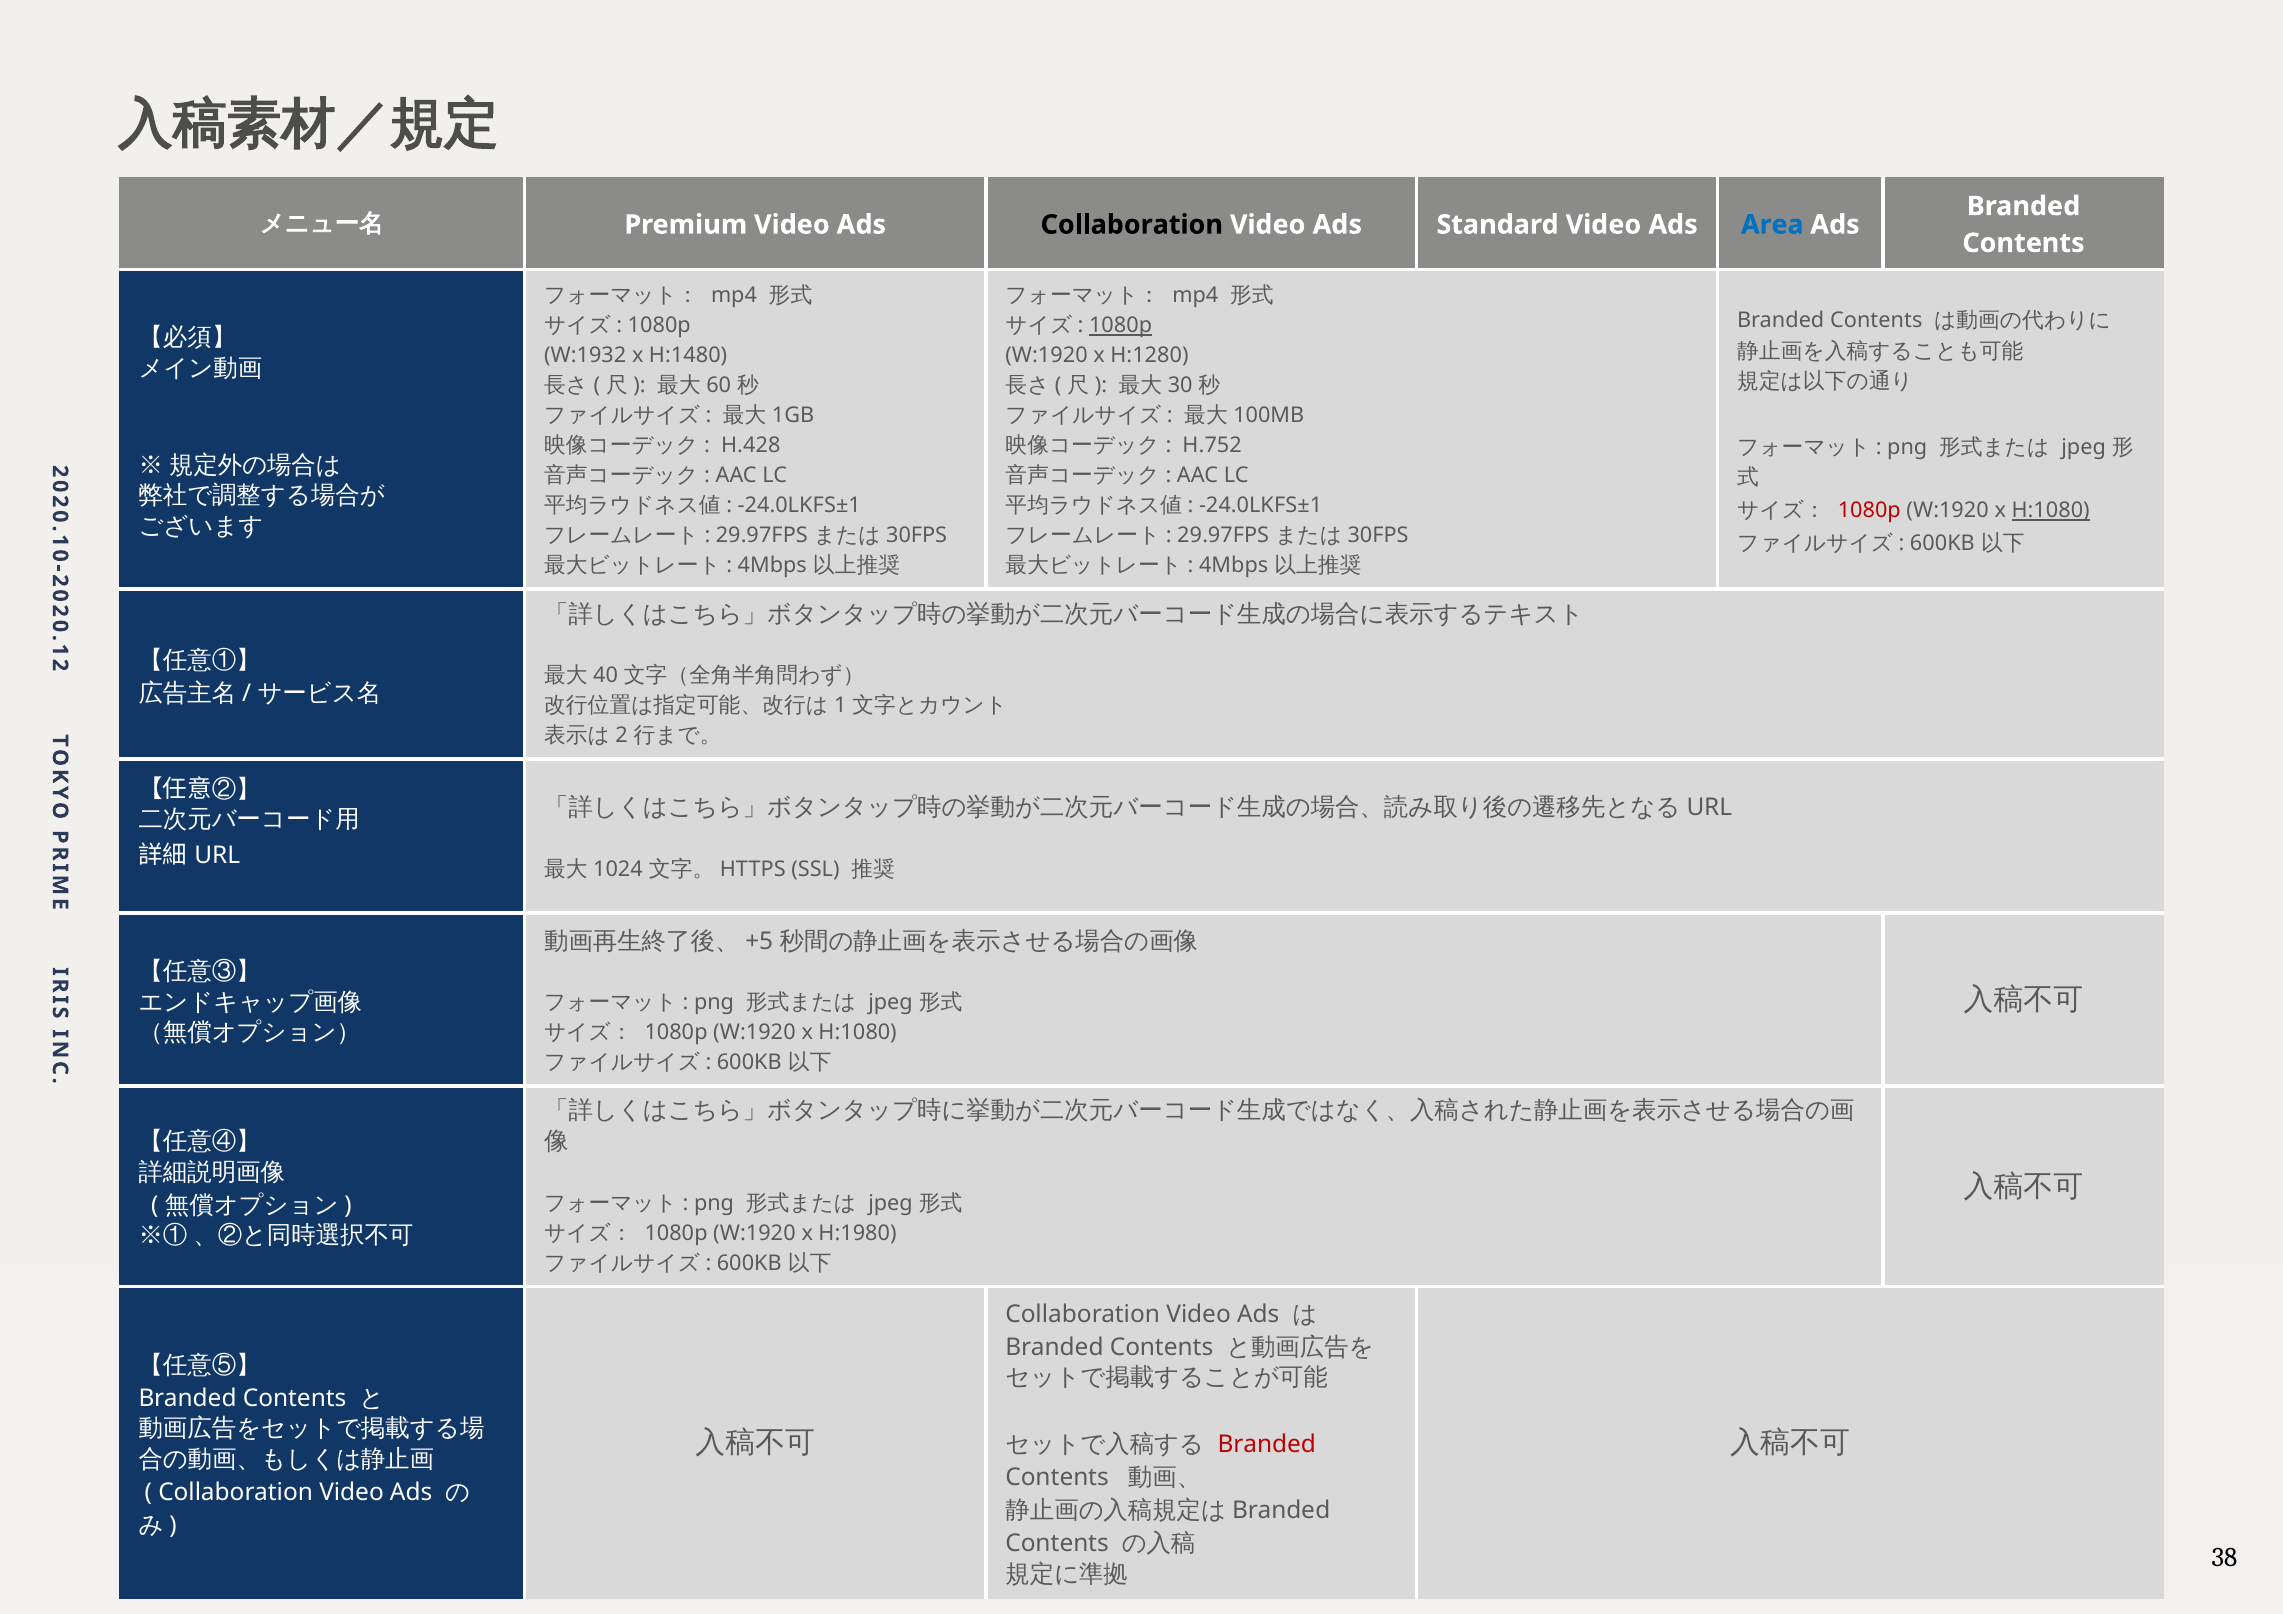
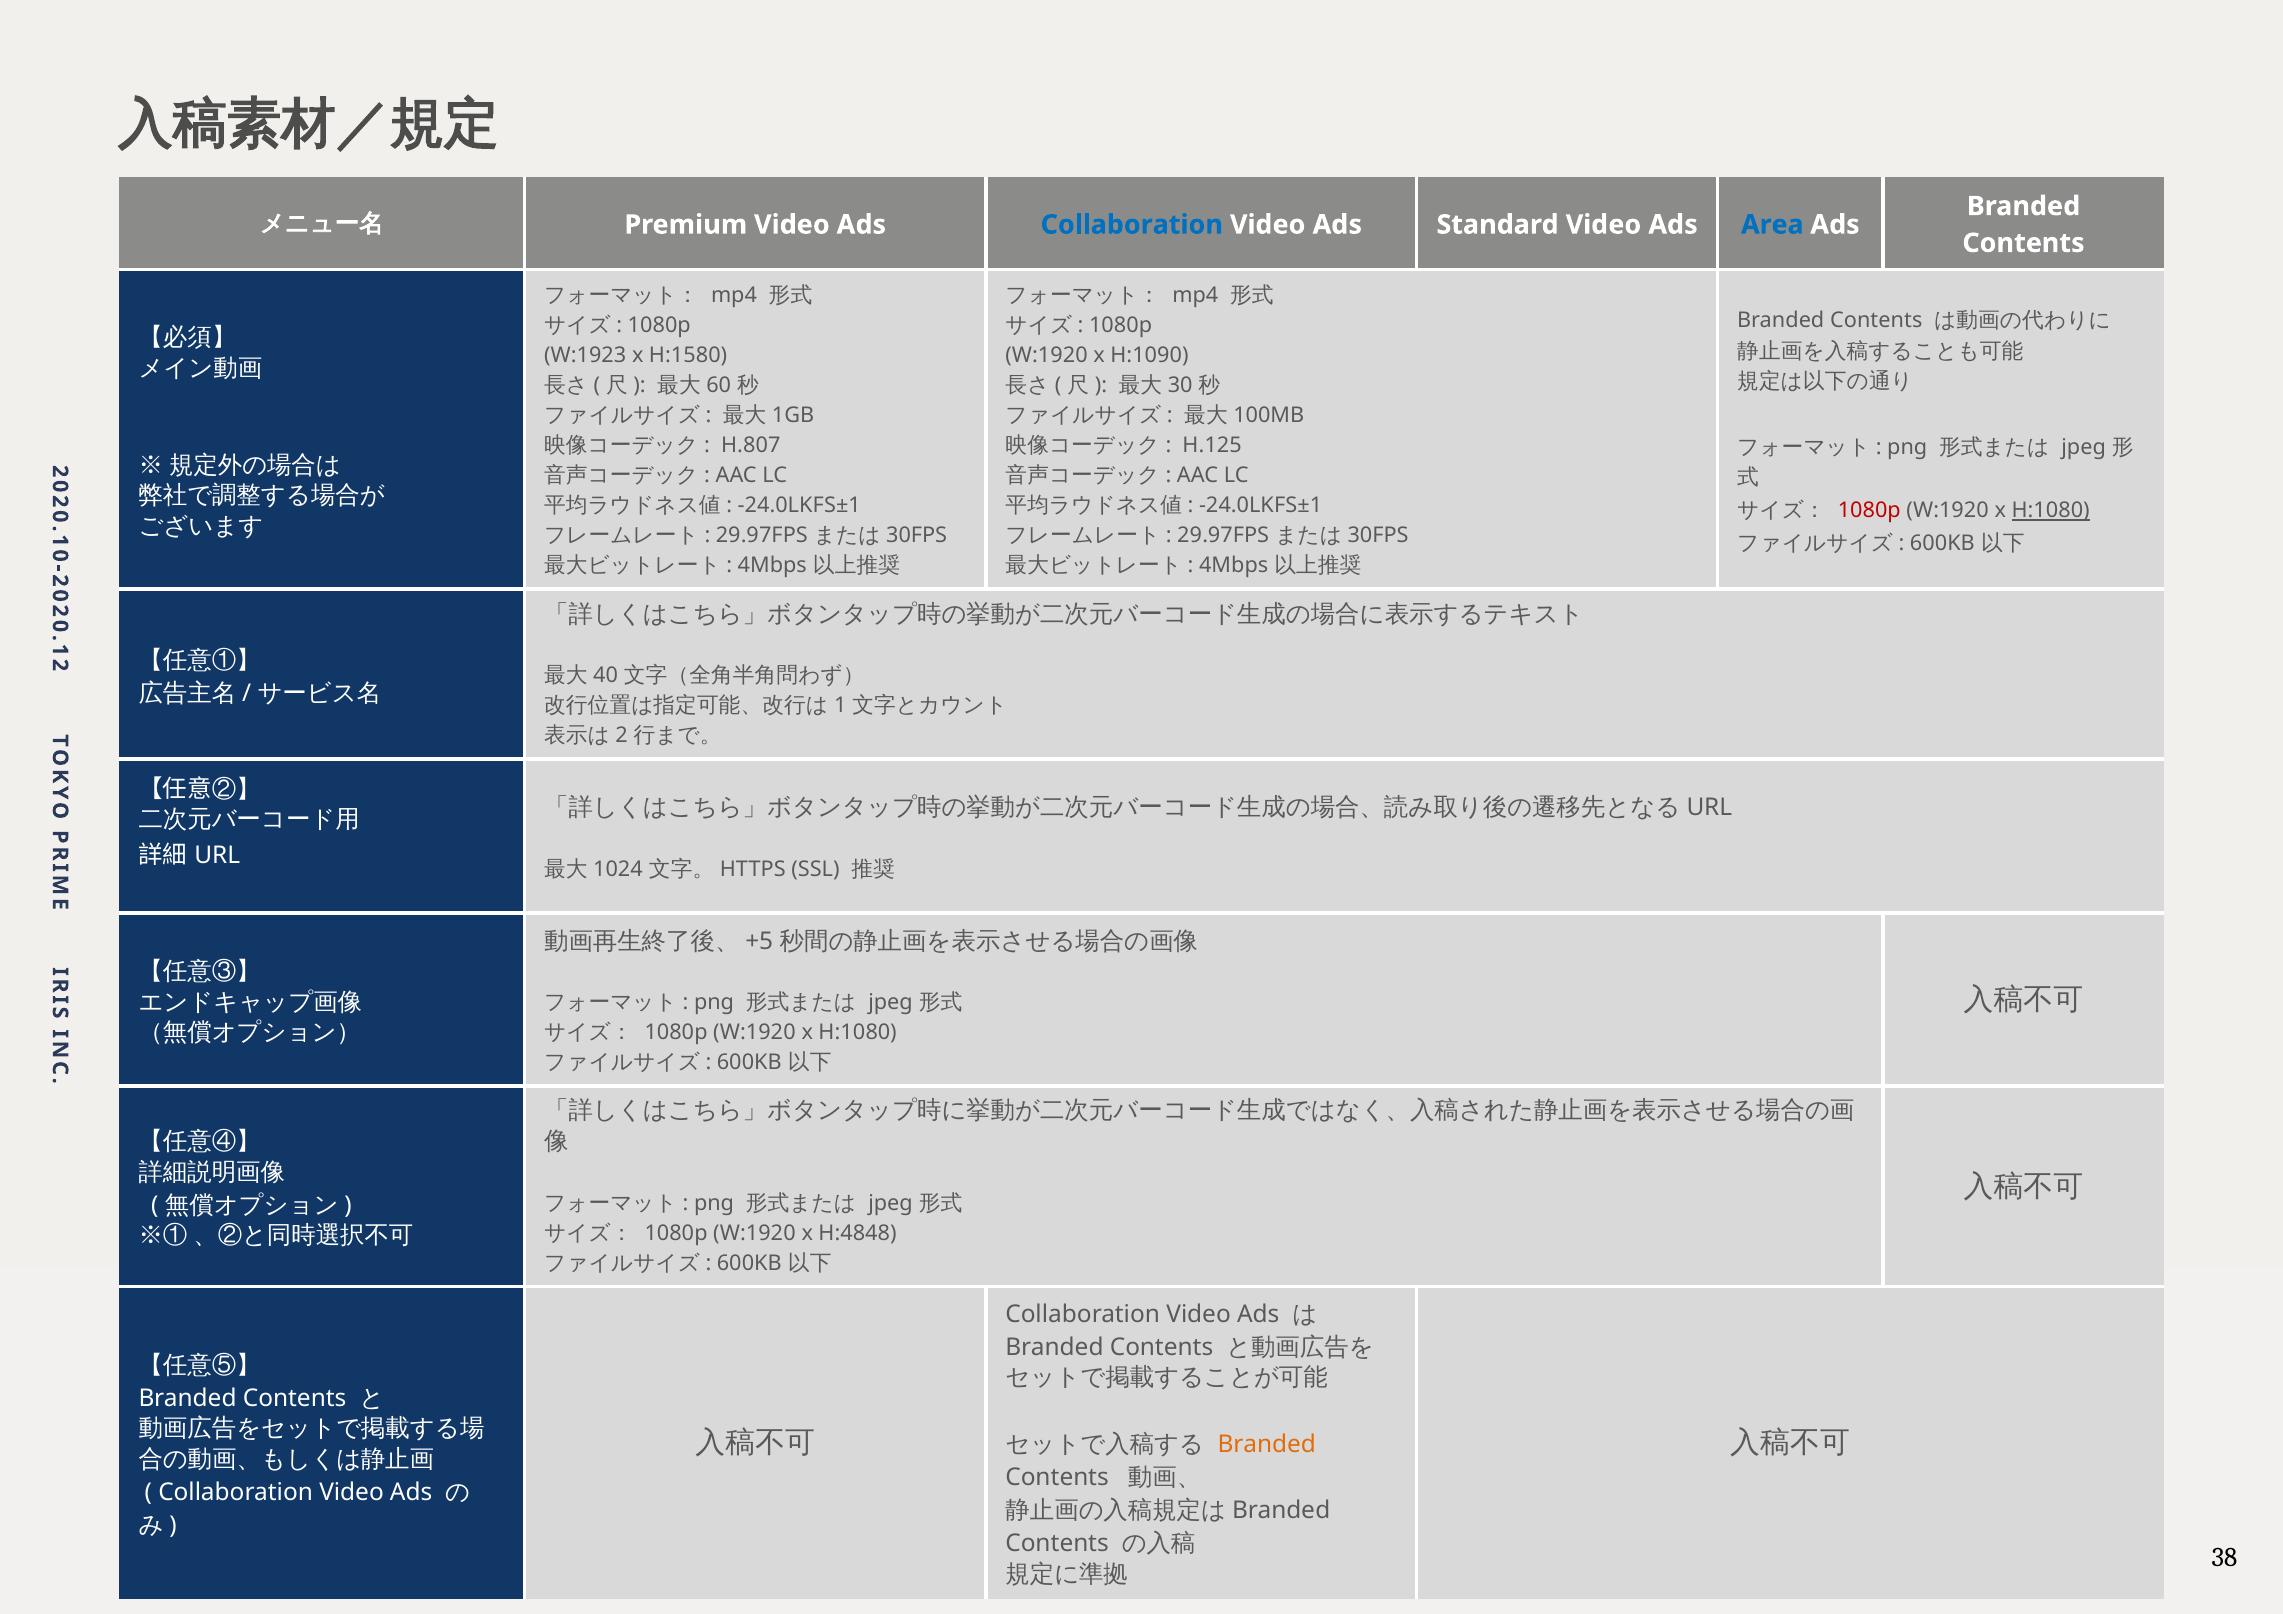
Collaboration at (1132, 225) colour: black -> blue
1080p at (1121, 326) underline: present -> none
W:1932: W:1932 -> W:1923
H:1480: H:1480 -> H:1580
H:1280: H:1280 -> H:1090
H.428: H.428 -> H.807
H.752: H.752 -> H.125
H:1980: H:1980 -> H:4848
Branded at (1267, 1444) colour: red -> orange
